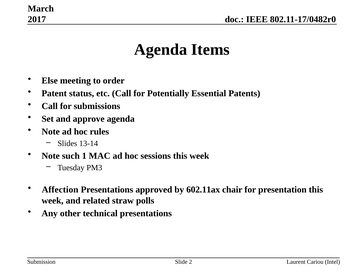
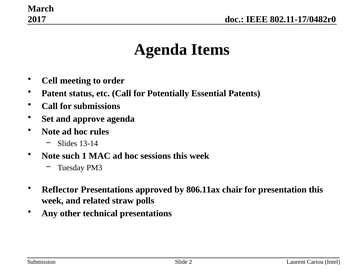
Else: Else -> Cell
Affection: Affection -> Reflector
602.11ax: 602.11ax -> 806.11ax
